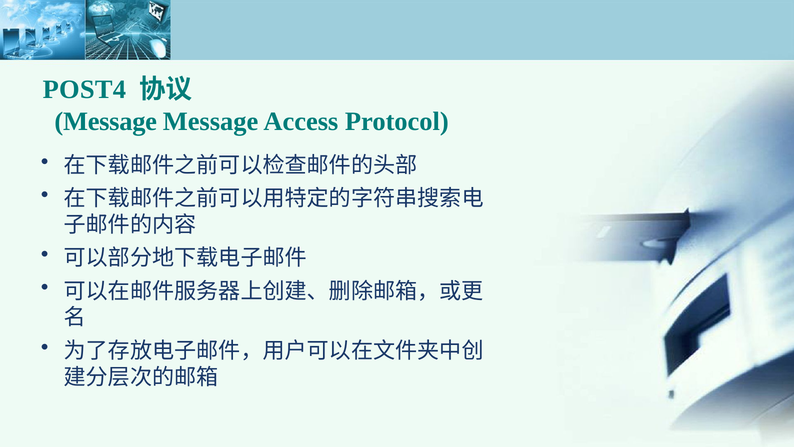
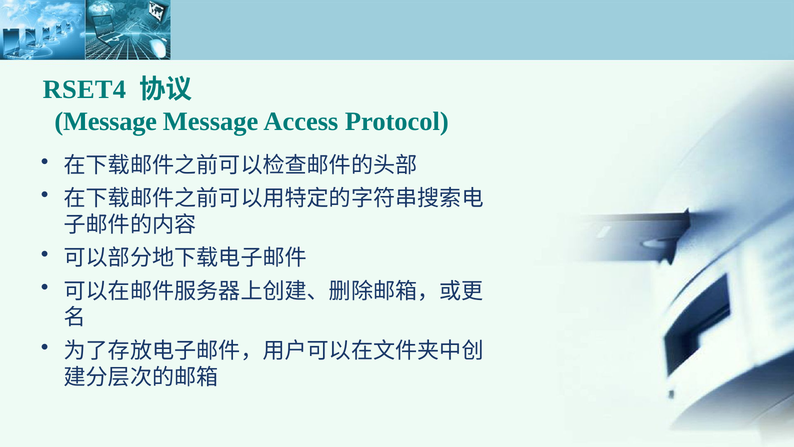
POST4: POST4 -> RSET4
